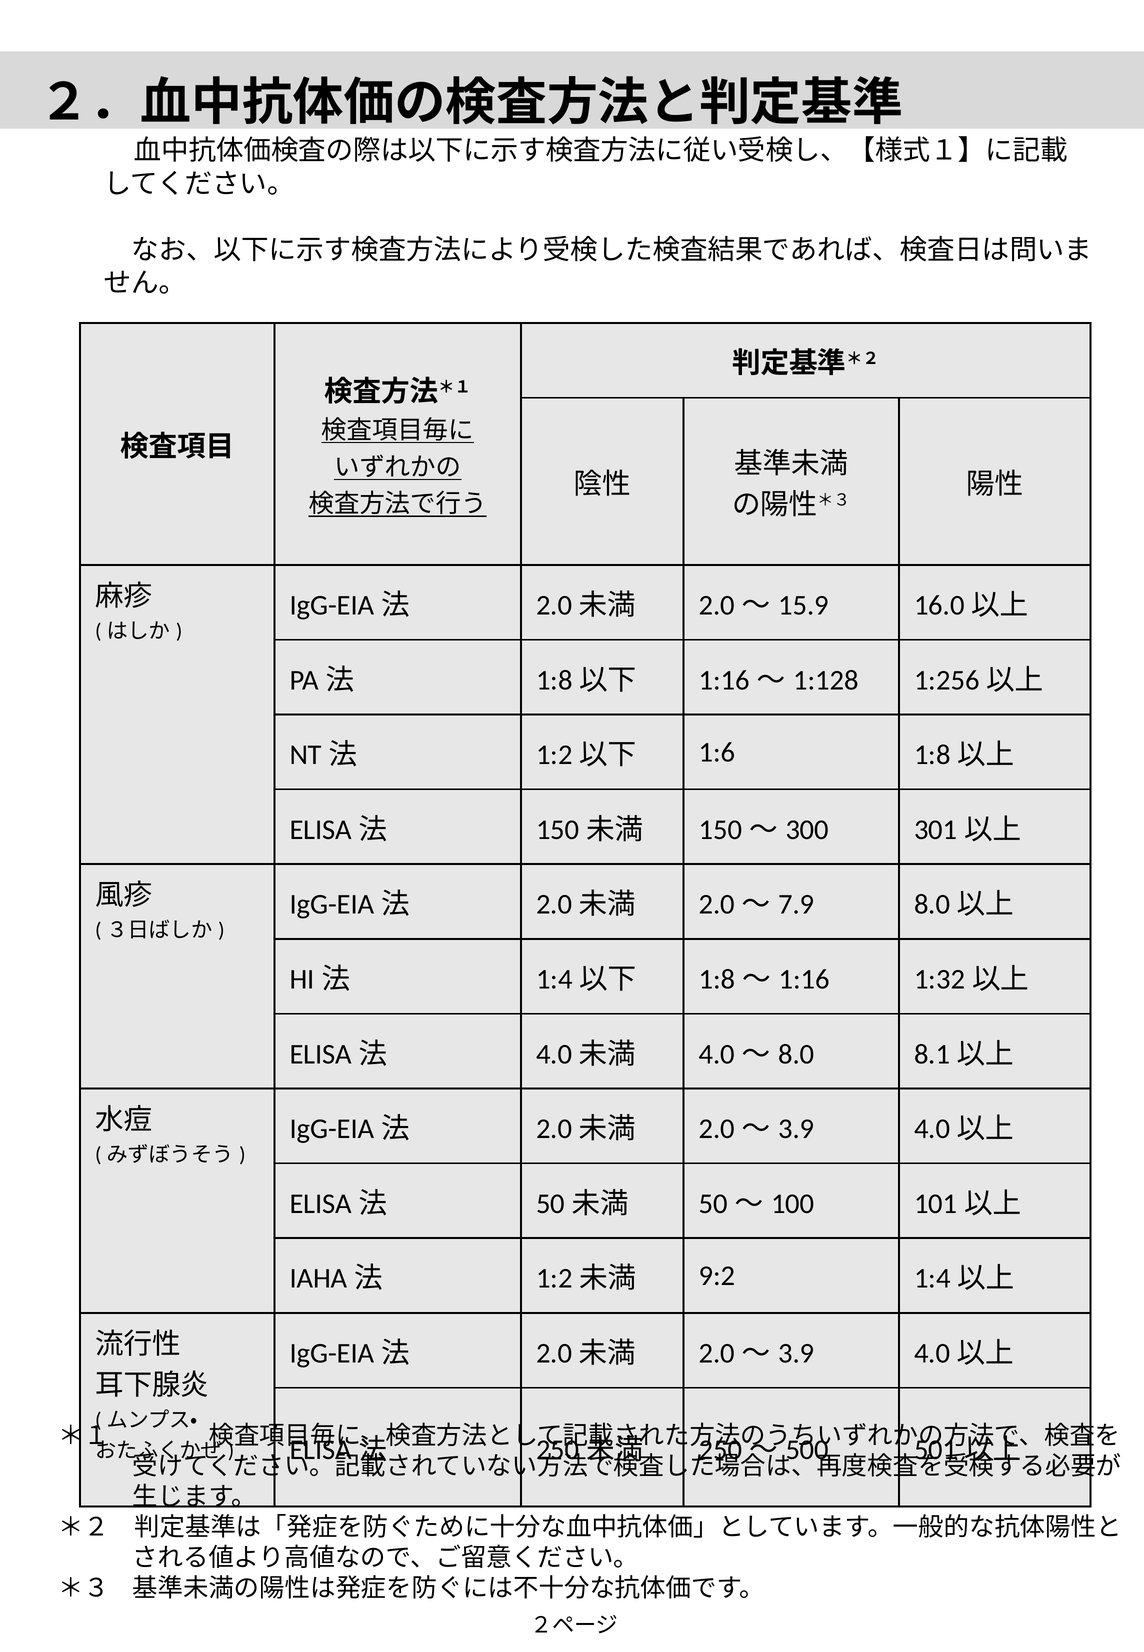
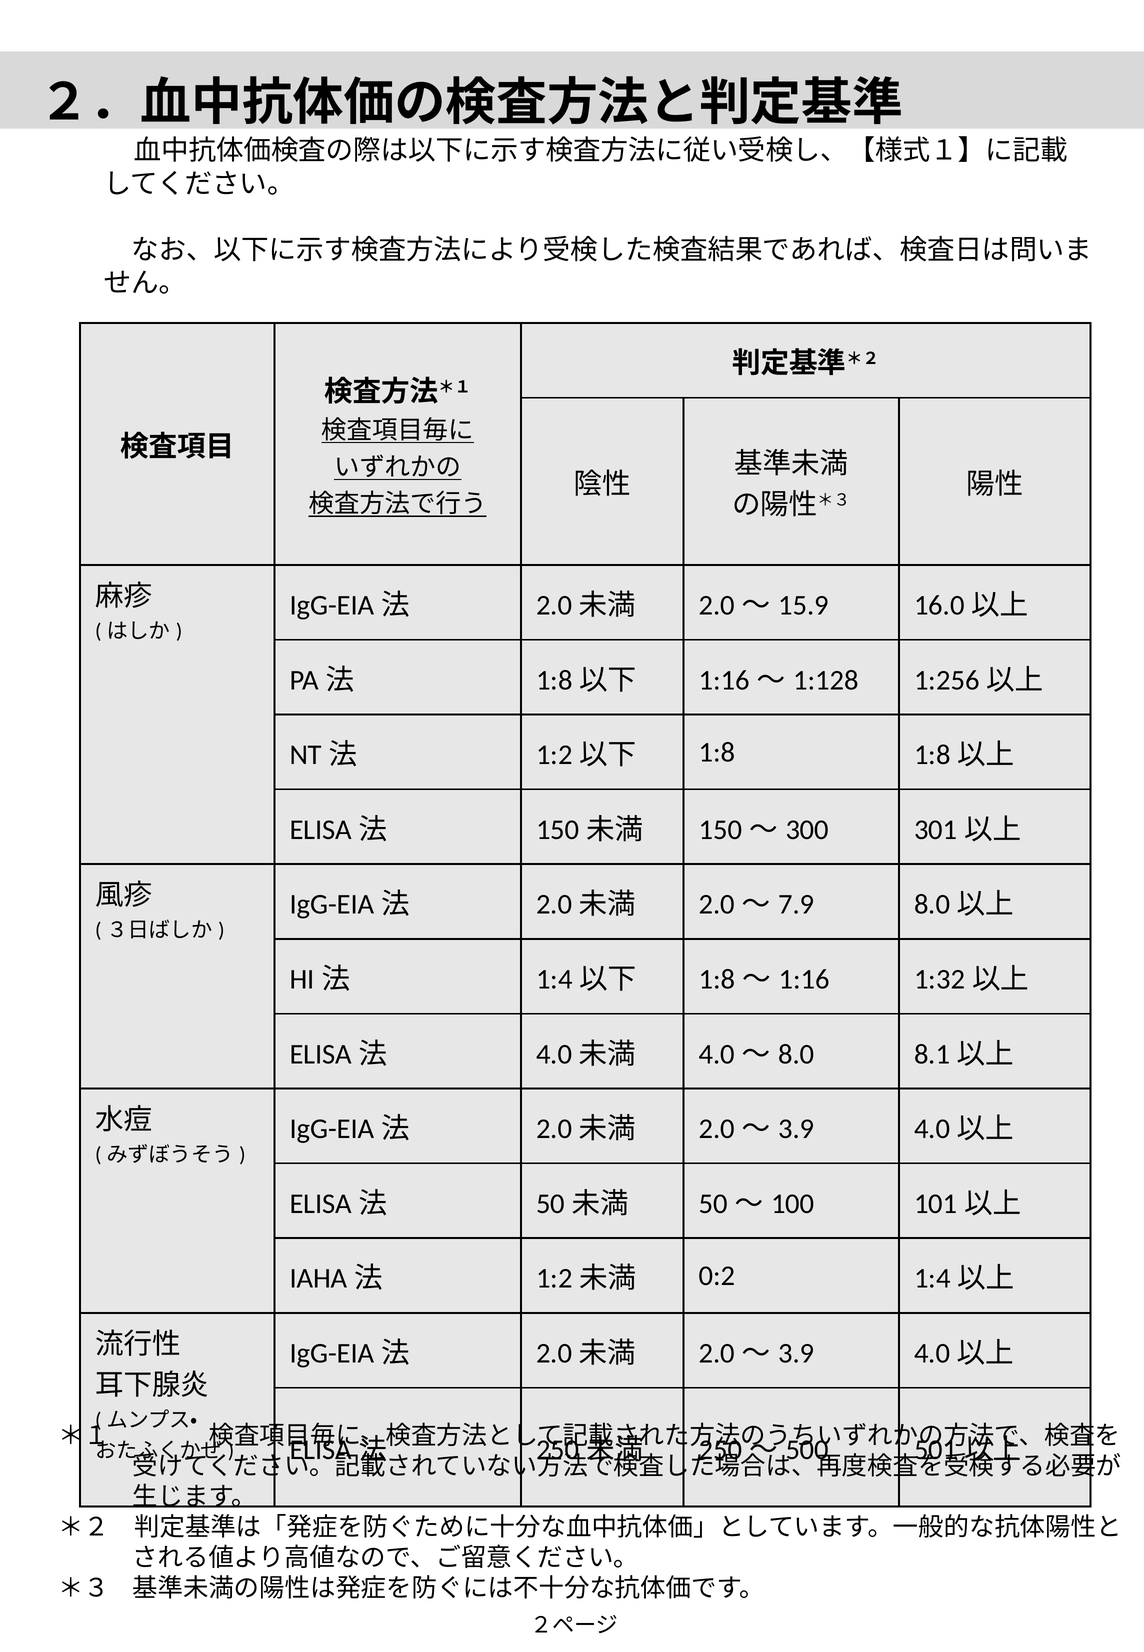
1:6: 1:6 -> 1:8
9:2: 9:2 -> 0:2
